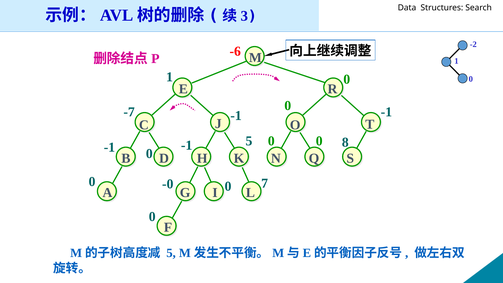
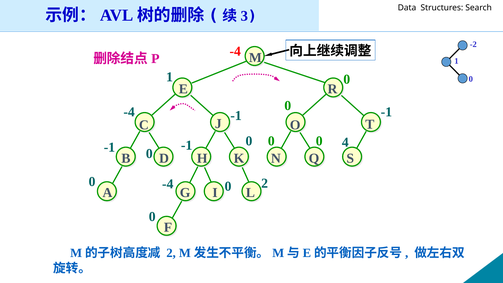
-6 at (235, 51): -6 -> -4
-7 at (129, 112): -7 -> -4
8: 8 -> 4
-1 5: 5 -> 0
-0 at (168, 184): -0 -> -4
0 7: 7 -> 2
5 at (171, 253): 5 -> 2
